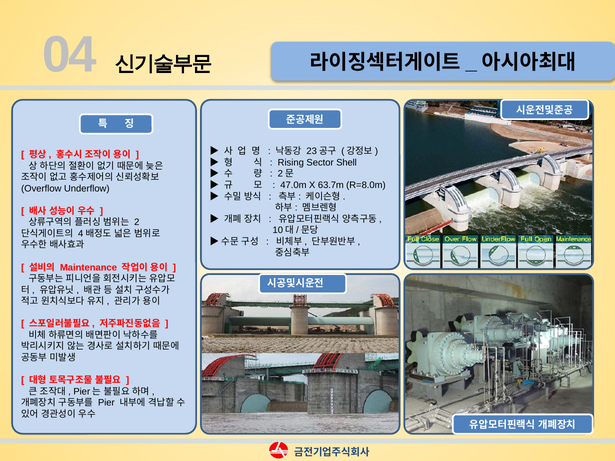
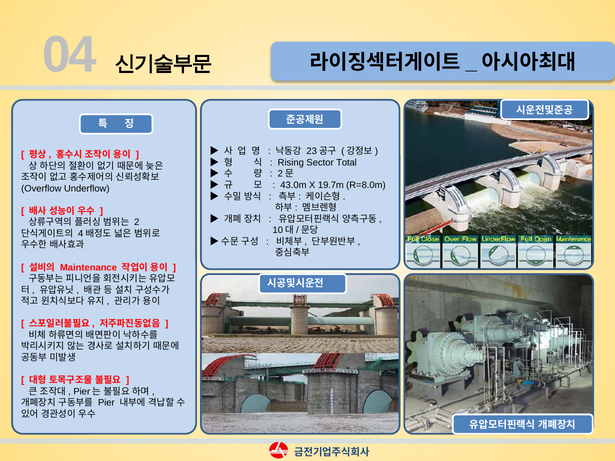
Shell: Shell -> Total
47.0m: 47.0m -> 43.0m
63.7m: 63.7m -> 19.7m
